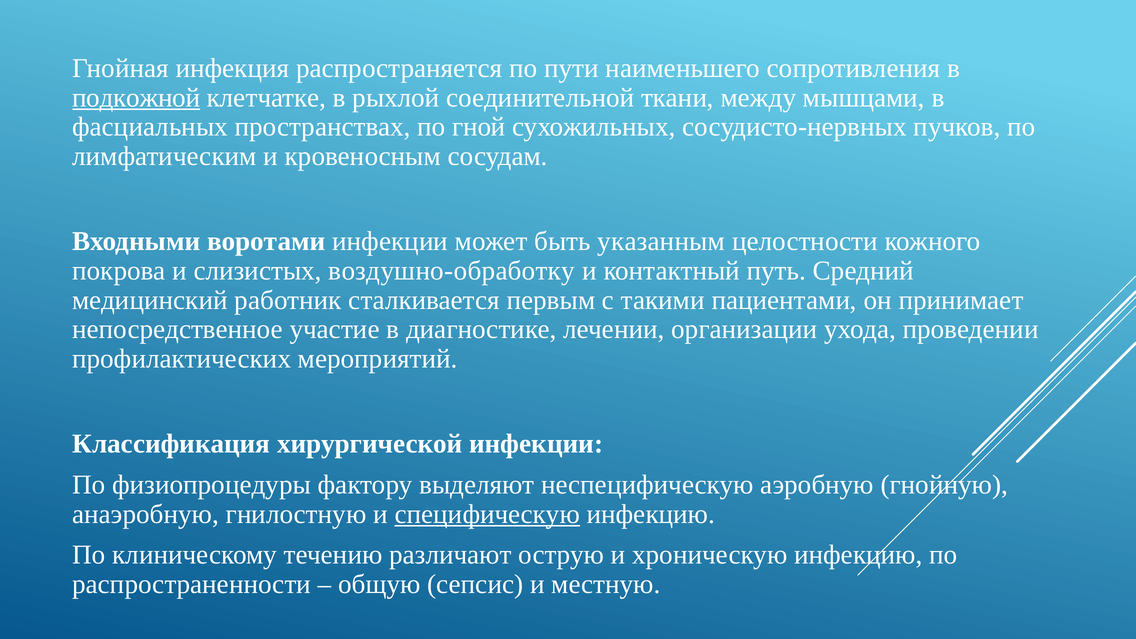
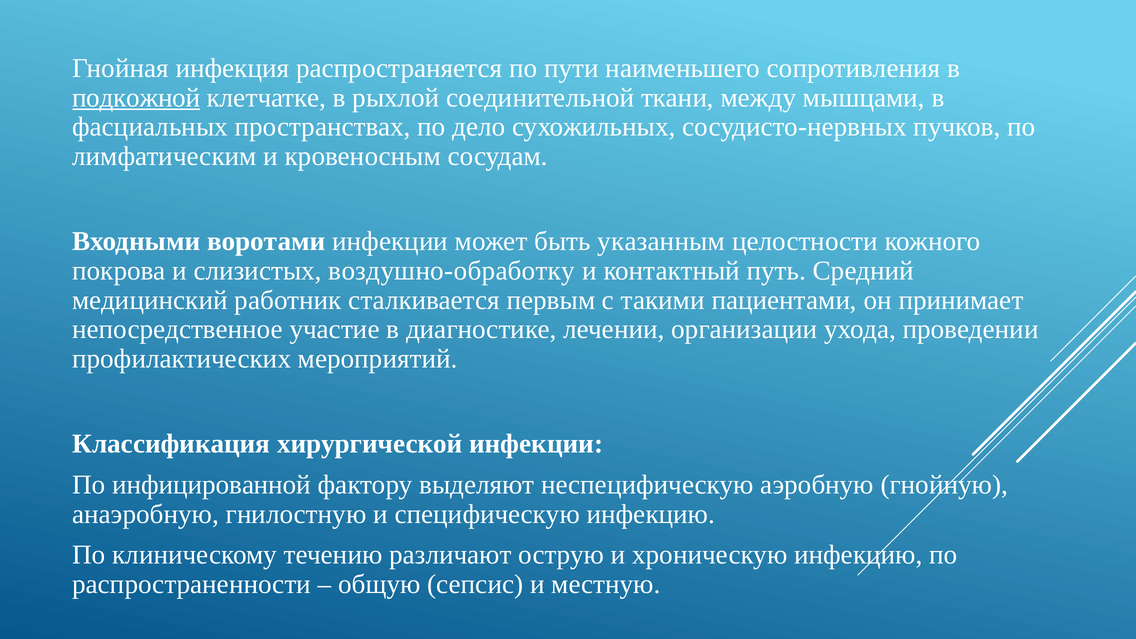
гной: гной -> дело
физиопроцедуры: физиопроцедуры -> инфицированной
специфическую underline: present -> none
